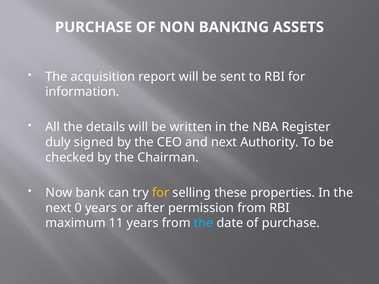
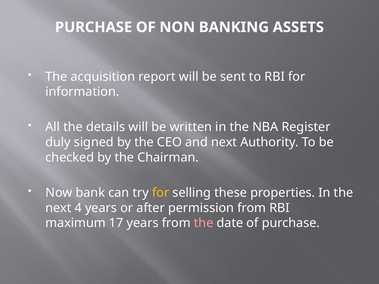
0: 0 -> 4
11: 11 -> 17
the at (204, 223) colour: light blue -> pink
